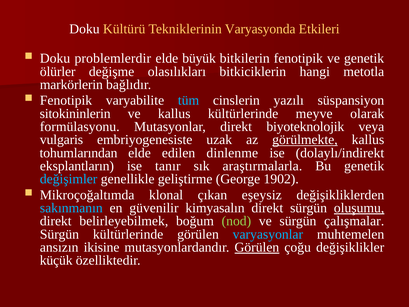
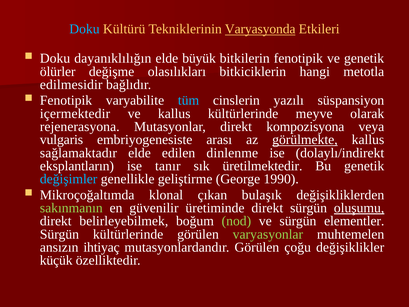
Doku at (84, 29) colour: white -> light blue
Varyasyonda underline: none -> present
problemlerdir: problemlerdir -> dayanıklılığın
markörlerin: markörlerin -> edilmesidir
sitokininlerin: sitokininlerin -> içermektedir
formülasyonu: formülasyonu -> rejenerasyona
biyoteknolojik: biyoteknolojik -> kompozisyona
uzak: uzak -> arası
tohumlarından: tohumlarından -> sağlamaktadır
araştırmalarla: araştırmalarla -> üretilmektedir
1902: 1902 -> 1990
eşeysiz: eşeysiz -> bulaşık
sakınmanın colour: light blue -> light green
kimyasalın: kimyasalın -> üretiminde
çalışmalar: çalışmalar -> elementler
varyasyonlar colour: light blue -> light green
ikisine: ikisine -> ihtiyaç
Görülen at (257, 247) underline: present -> none
